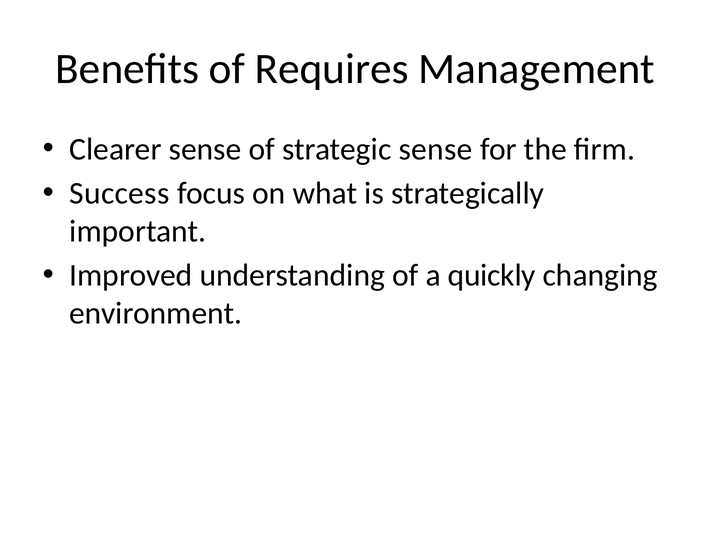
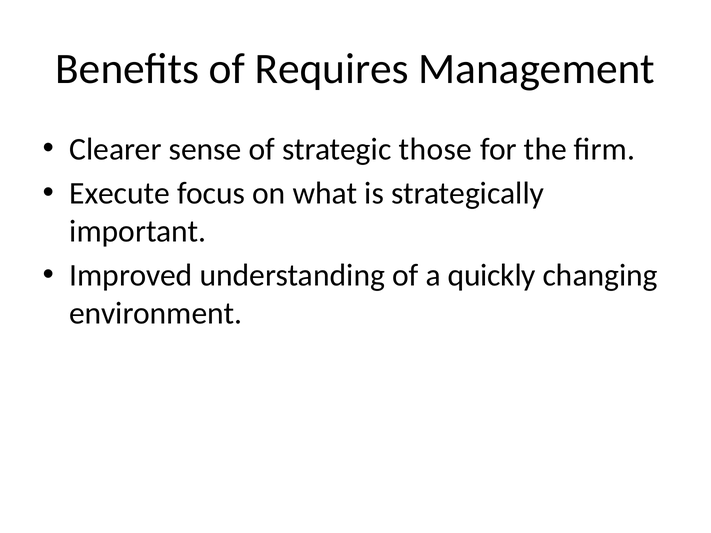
strategic sense: sense -> those
Success: Success -> Execute
